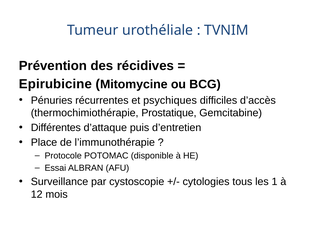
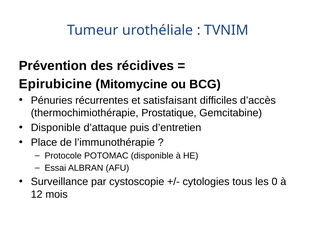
psychiques: psychiques -> satisfaisant
Différentes at (56, 128): Différentes -> Disponible
1: 1 -> 0
